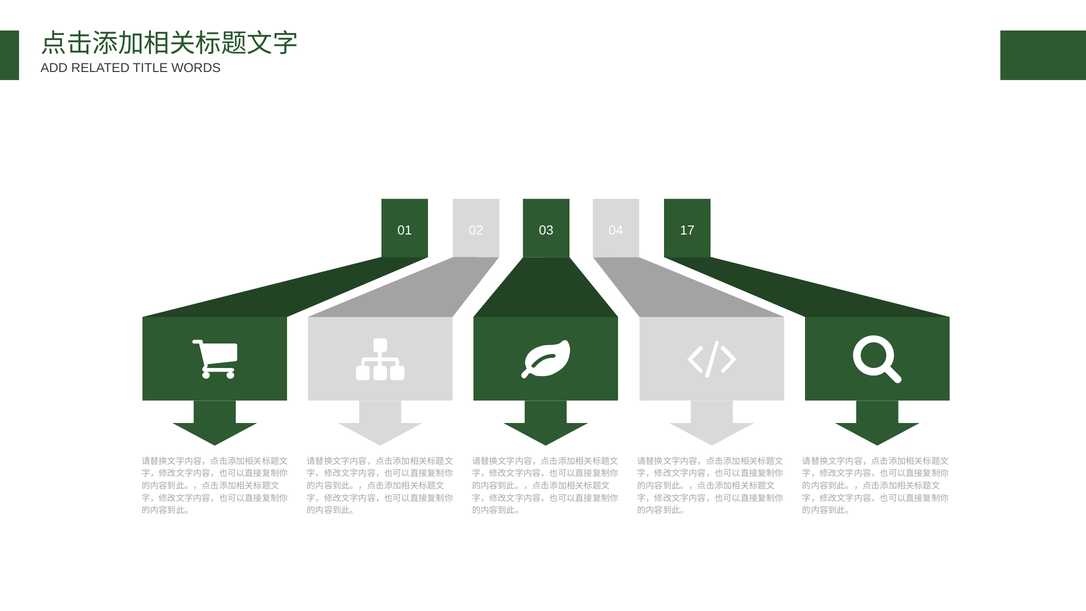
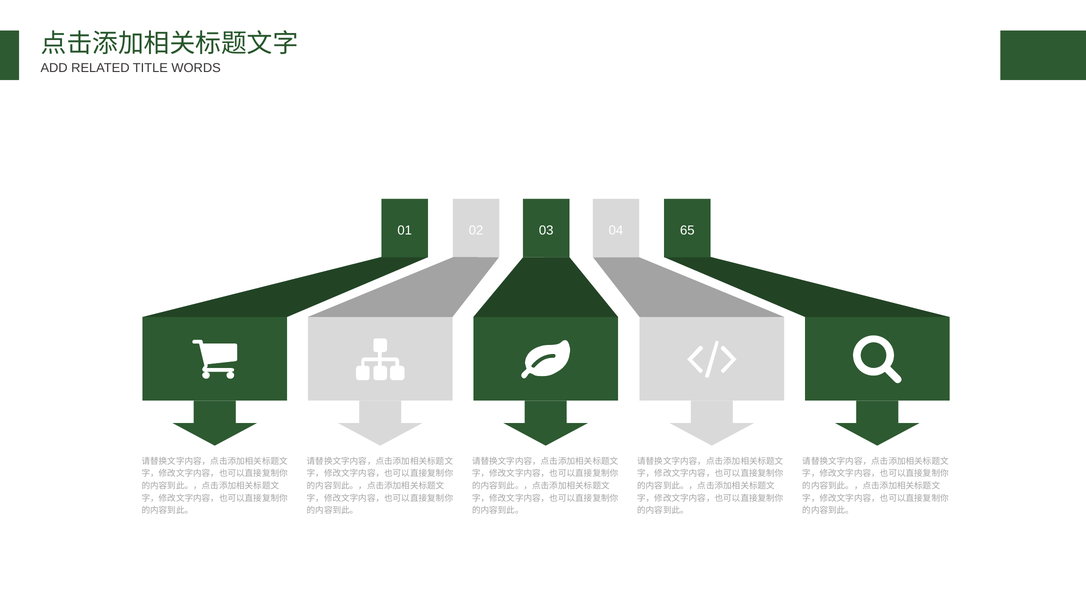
17: 17 -> 65
